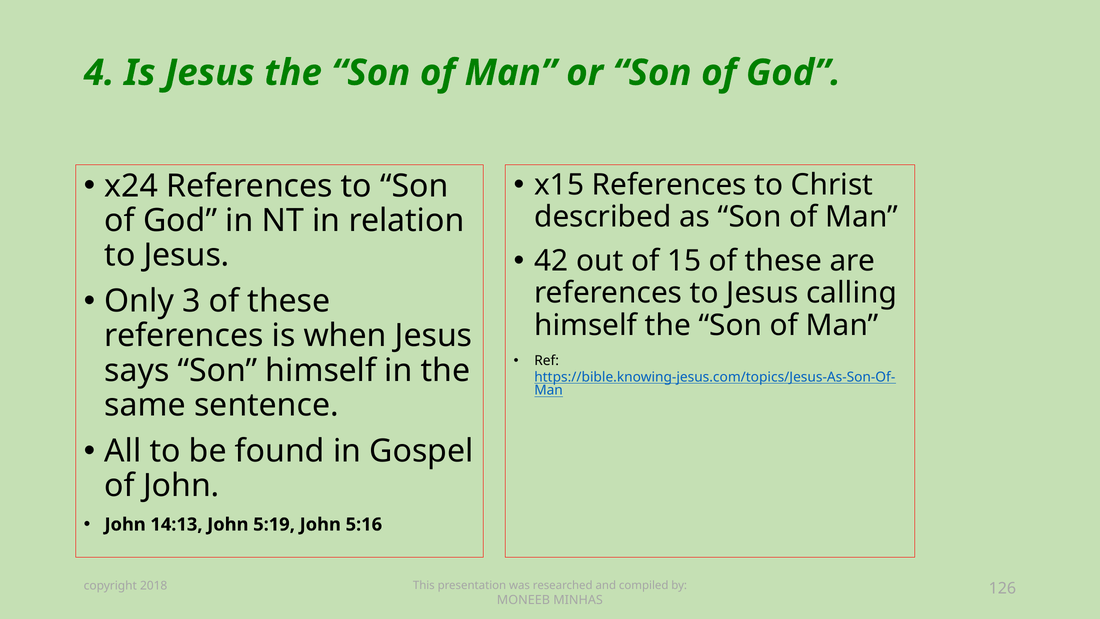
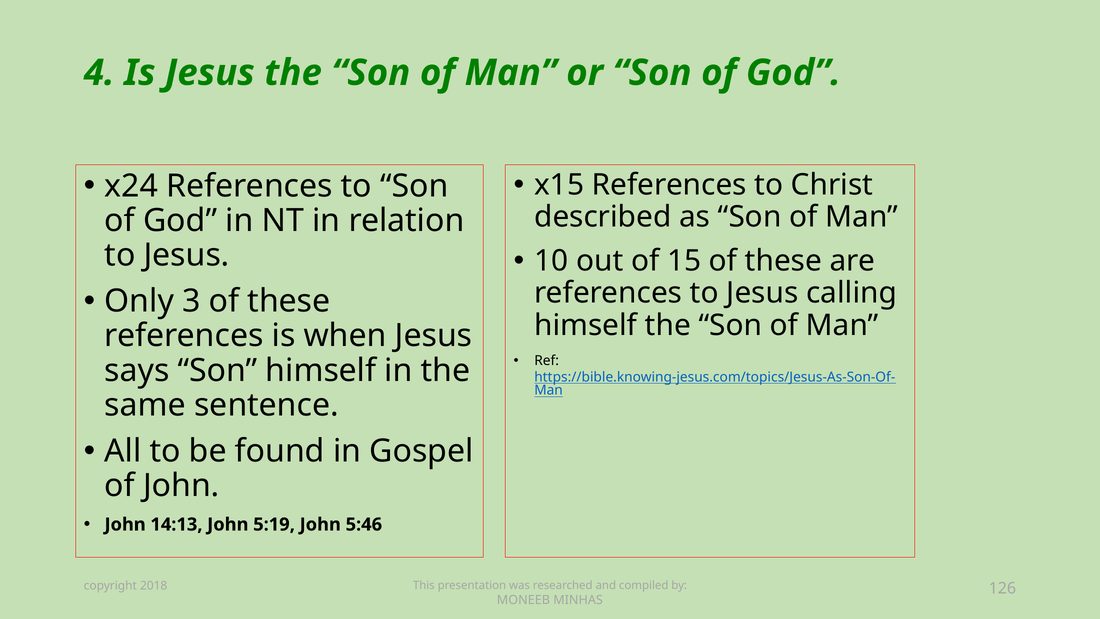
42: 42 -> 10
5:16: 5:16 -> 5:46
